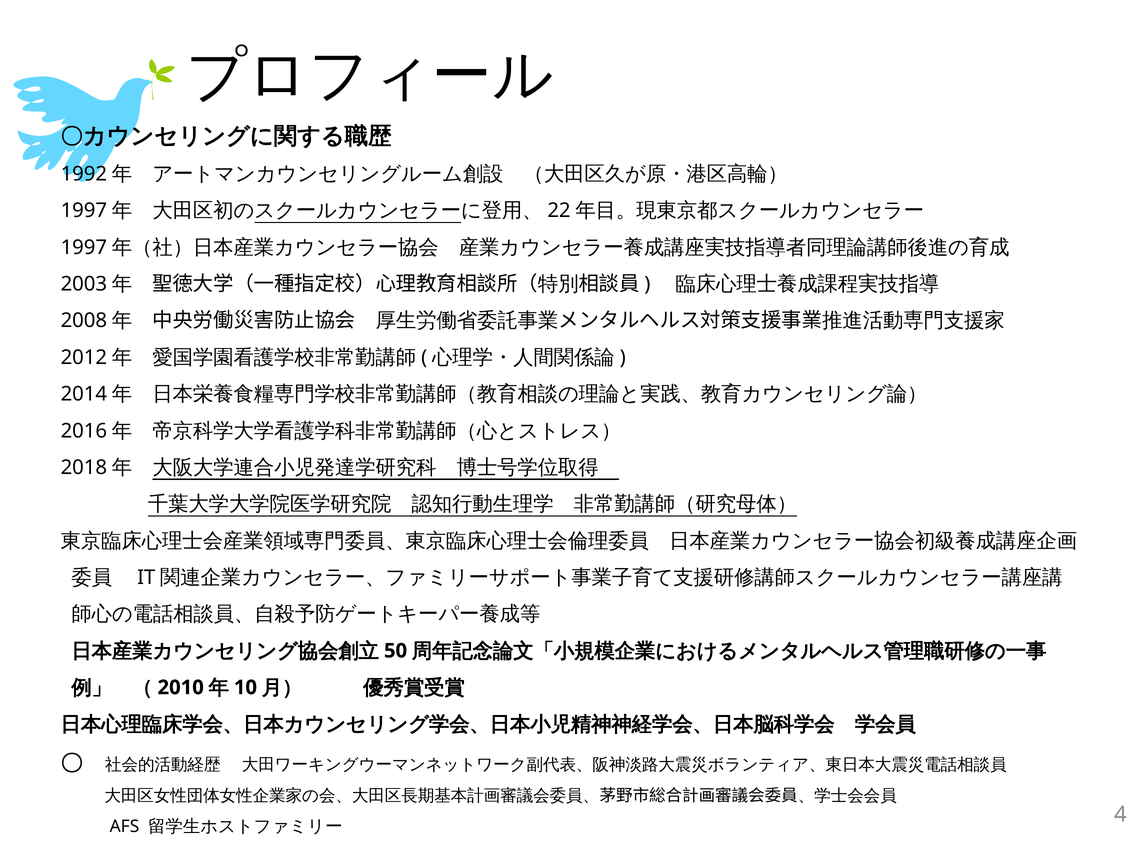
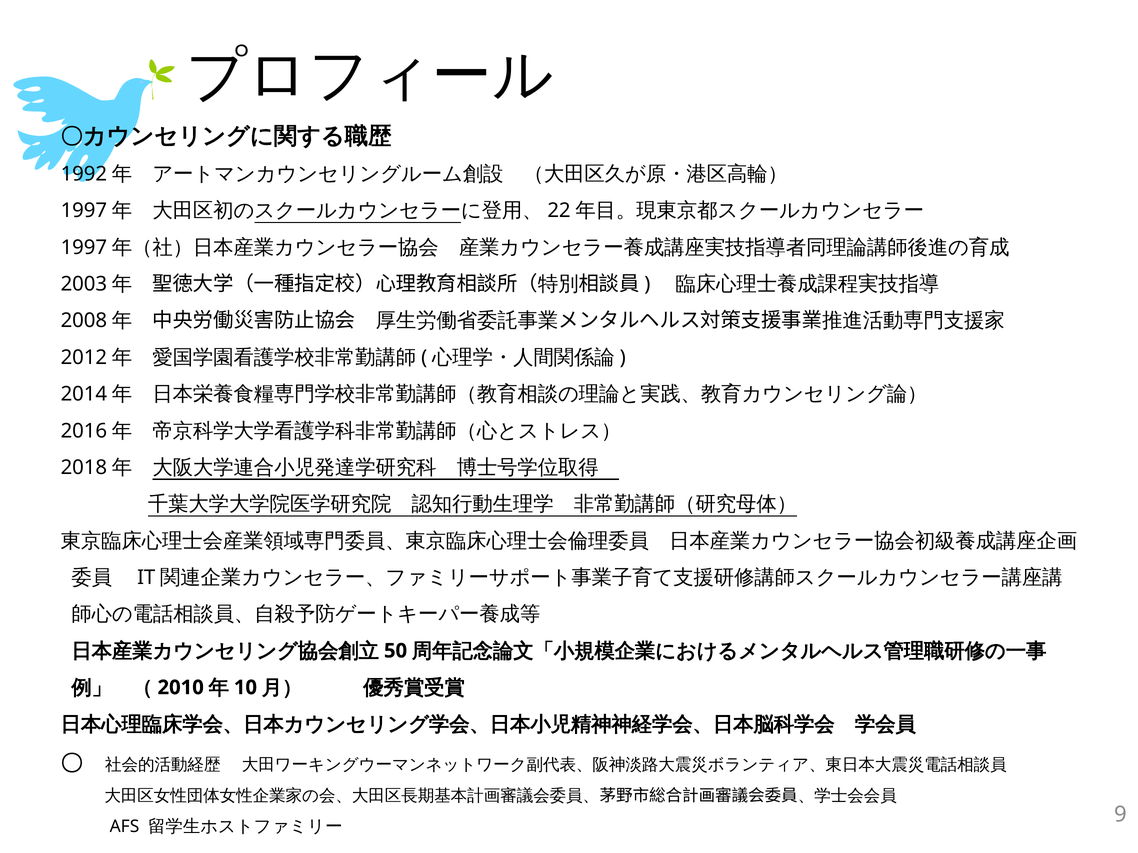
4: 4 -> 9
